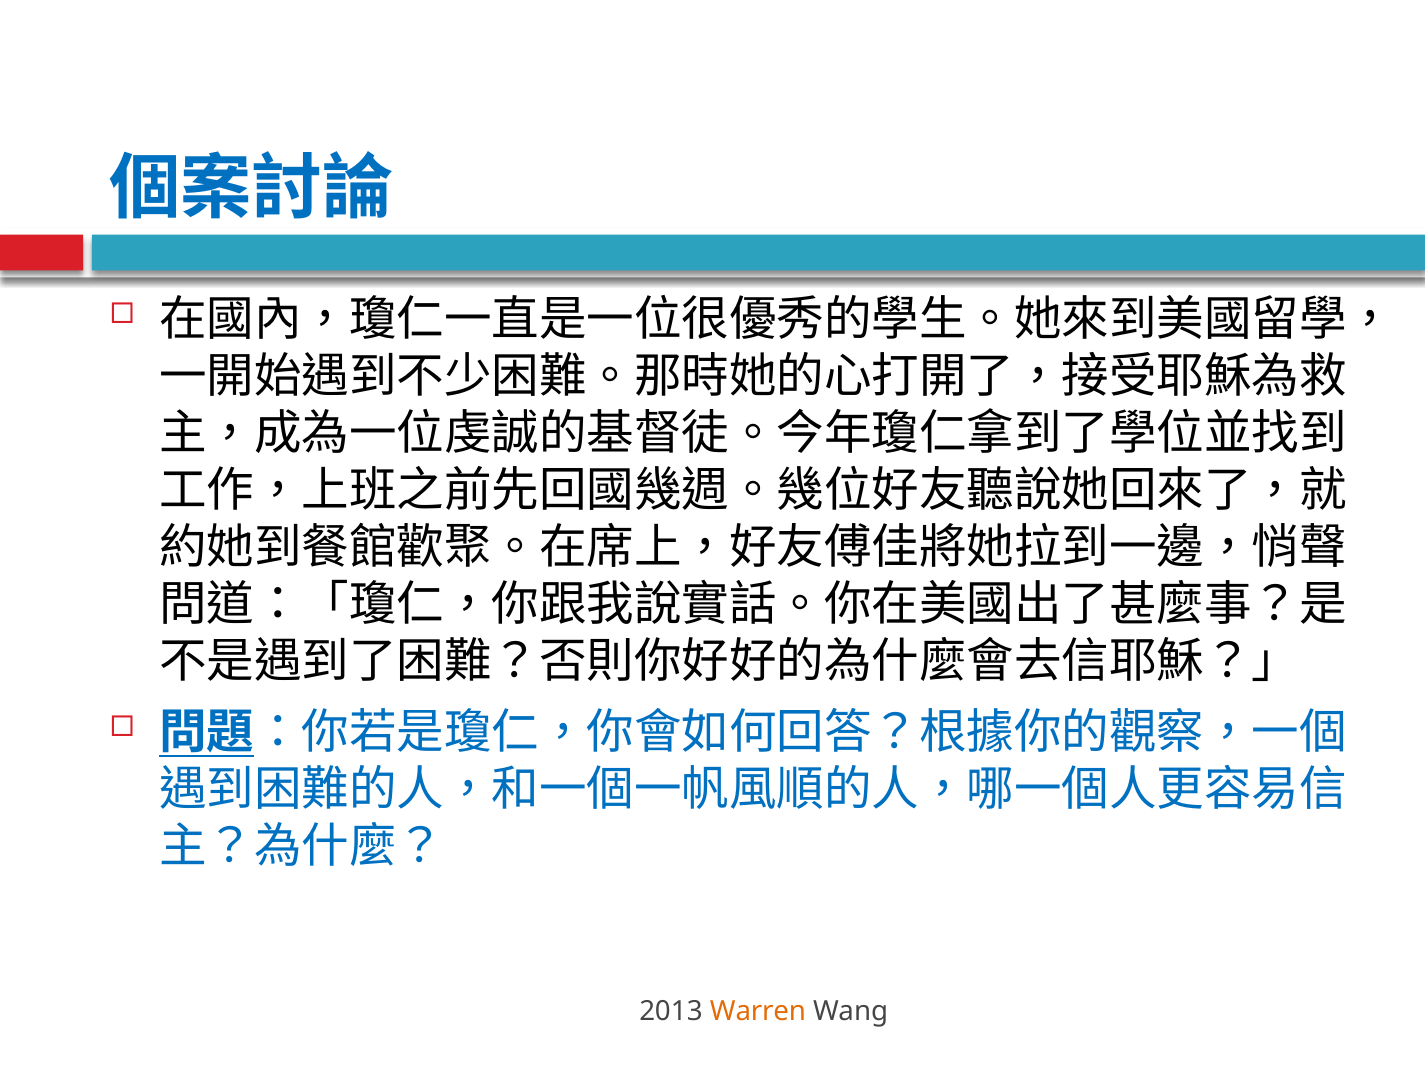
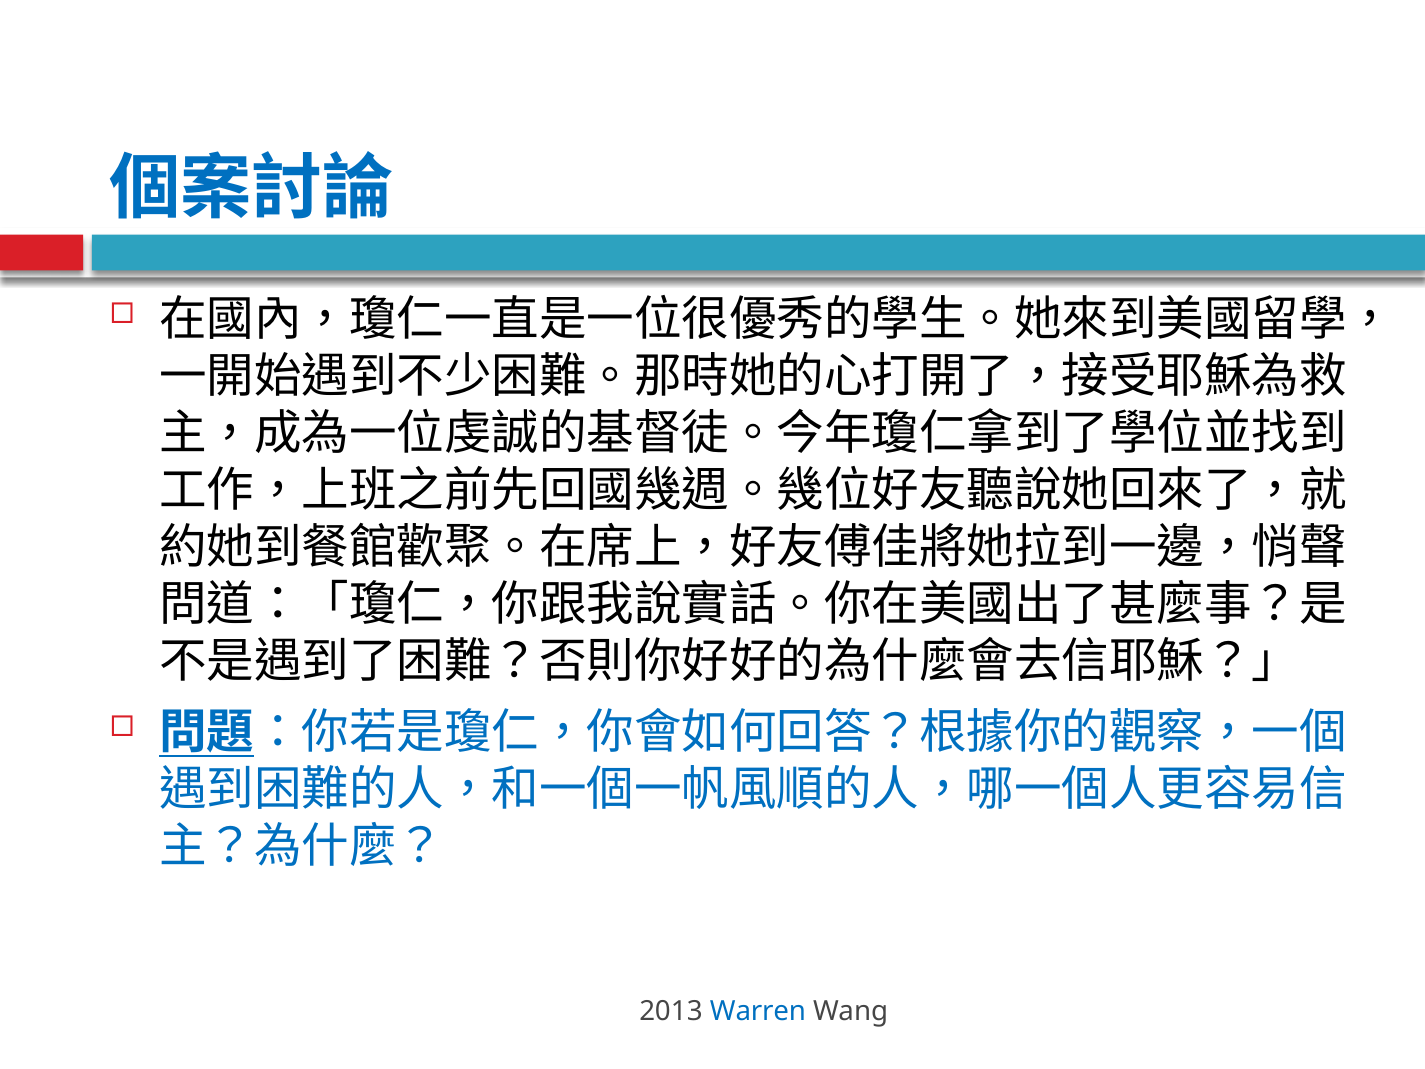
Warren colour: orange -> blue
